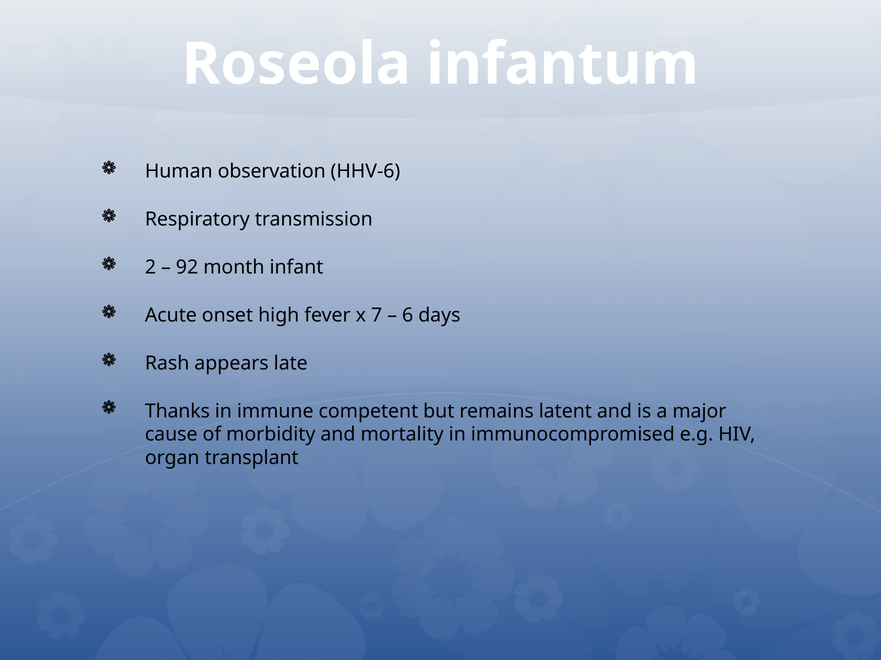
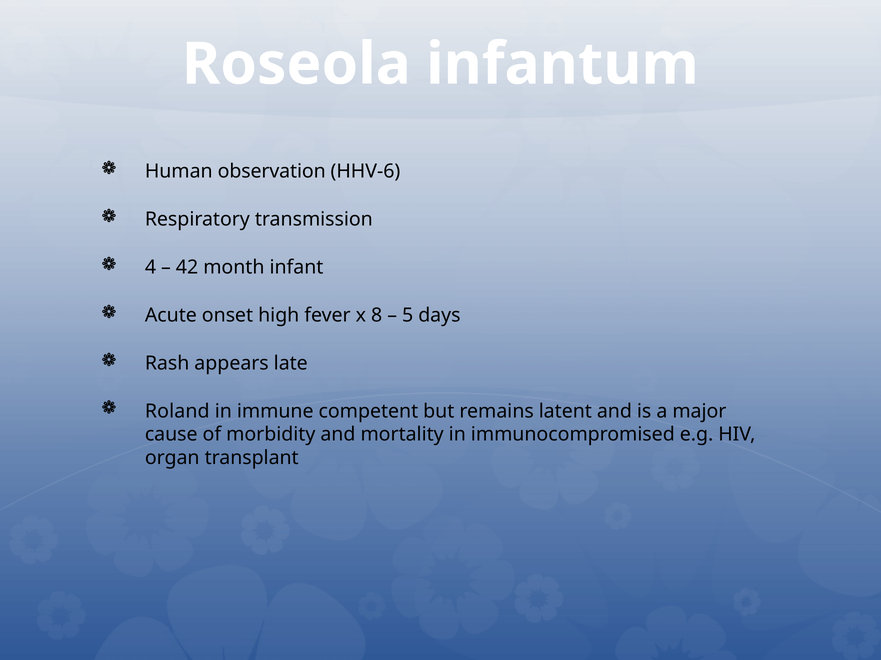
2: 2 -> 4
92: 92 -> 42
7: 7 -> 8
6: 6 -> 5
Thanks: Thanks -> Roland
